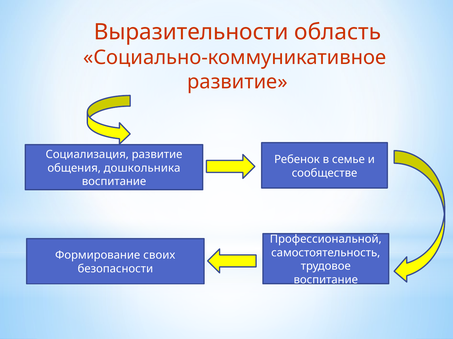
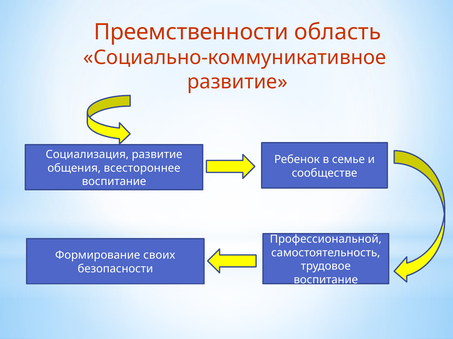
Выразительности: Выразительности -> Преемственности
дошкольника: дошкольника -> всестороннее
